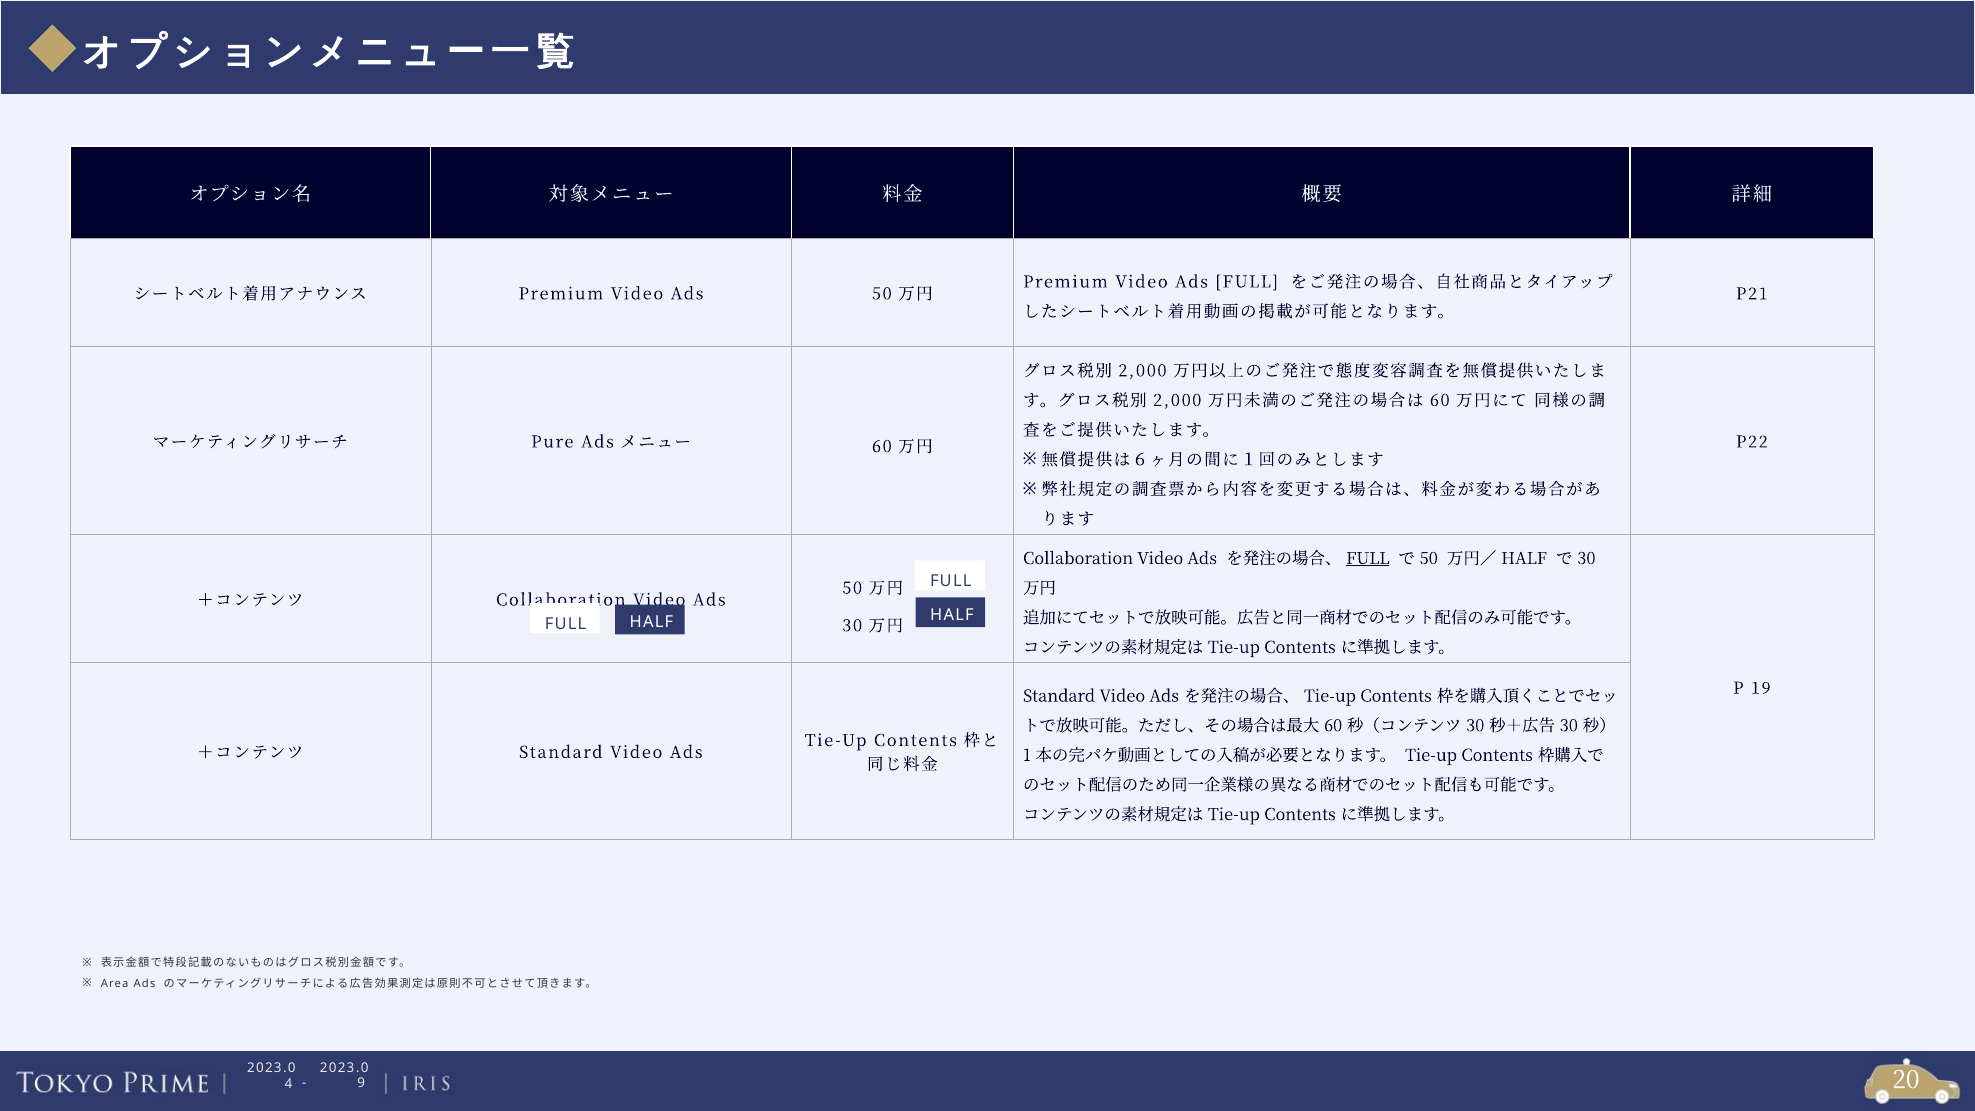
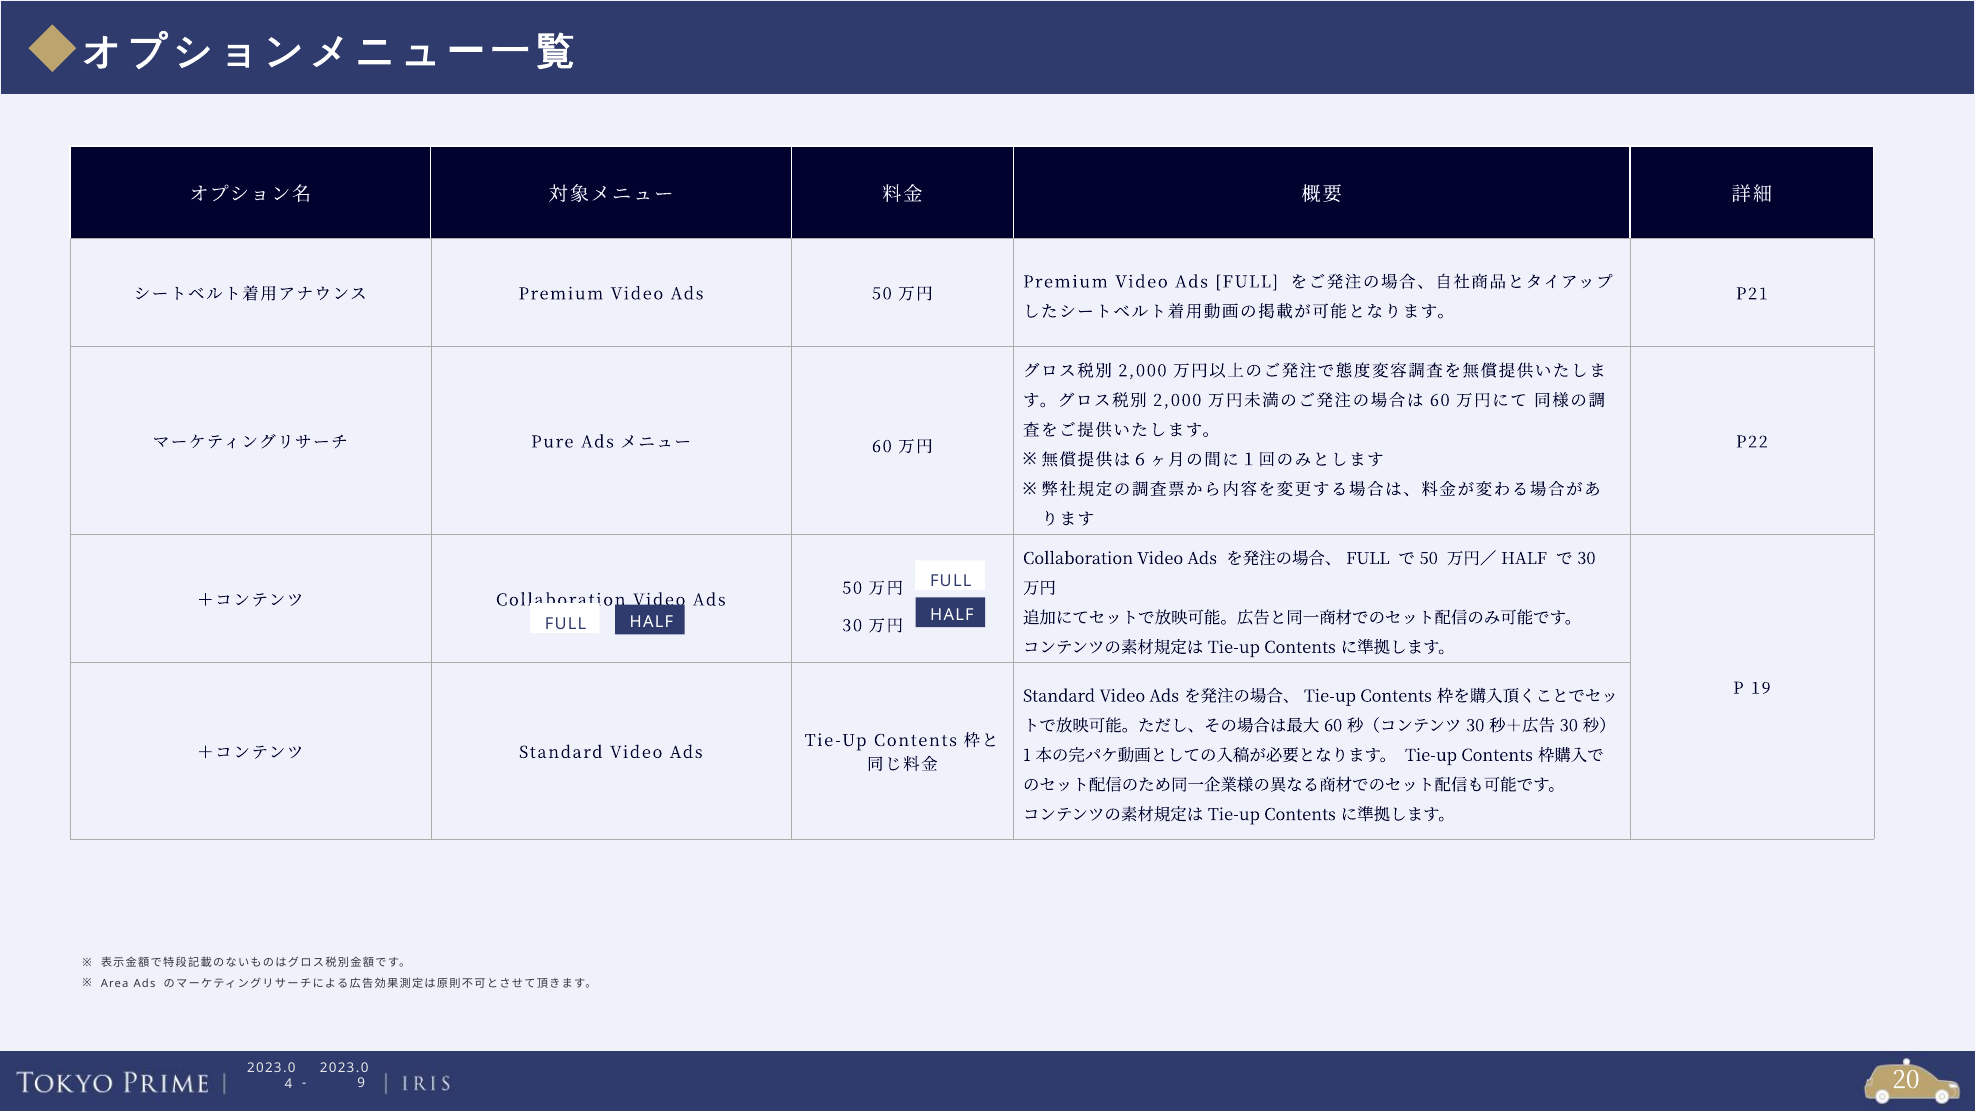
FULL at (1368, 559) underline: present -> none
